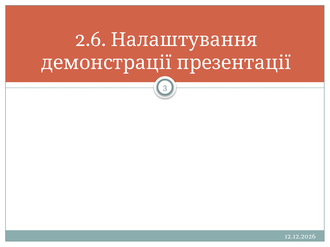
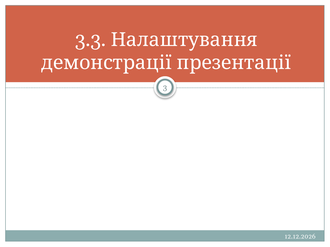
2.6: 2.6 -> 3.3
